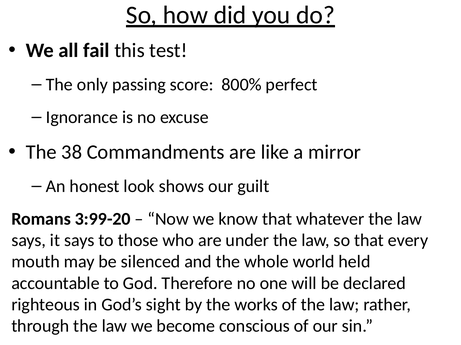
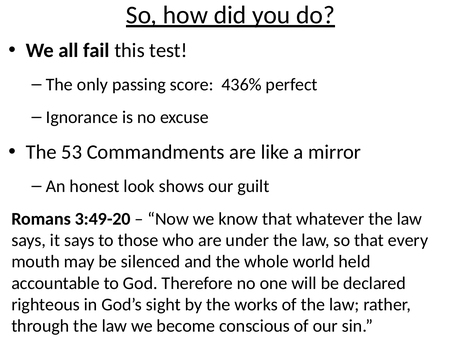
800%: 800% -> 436%
38: 38 -> 53
3:99-20: 3:99-20 -> 3:49-20
